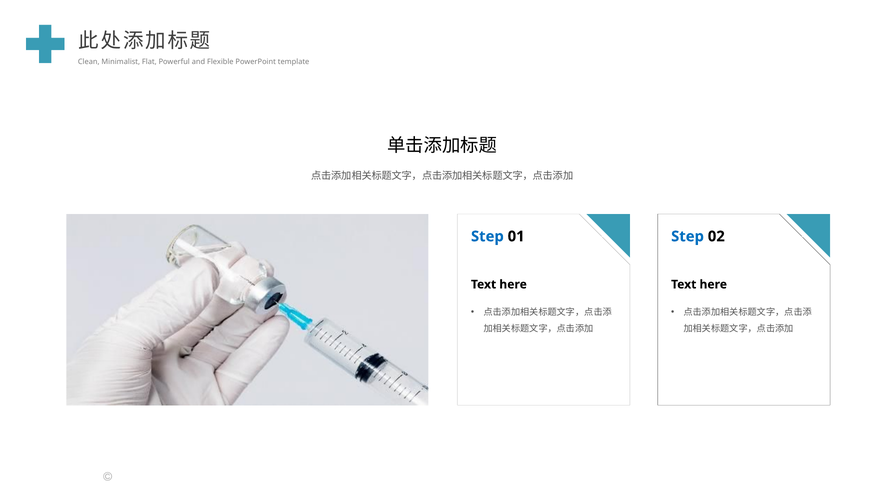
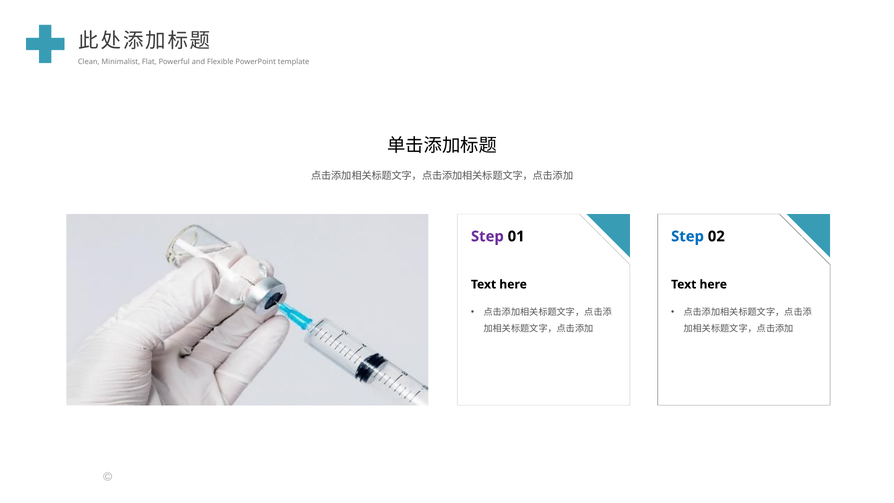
Step at (487, 236) colour: blue -> purple
